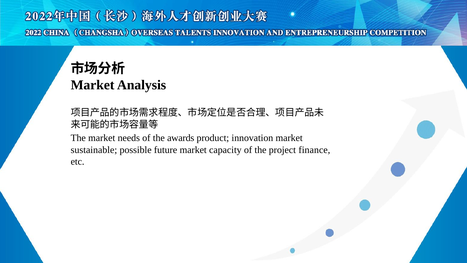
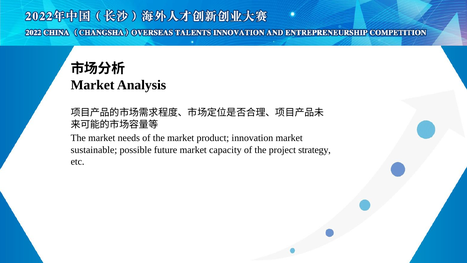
of the awards: awards -> market
finance: finance -> strategy
